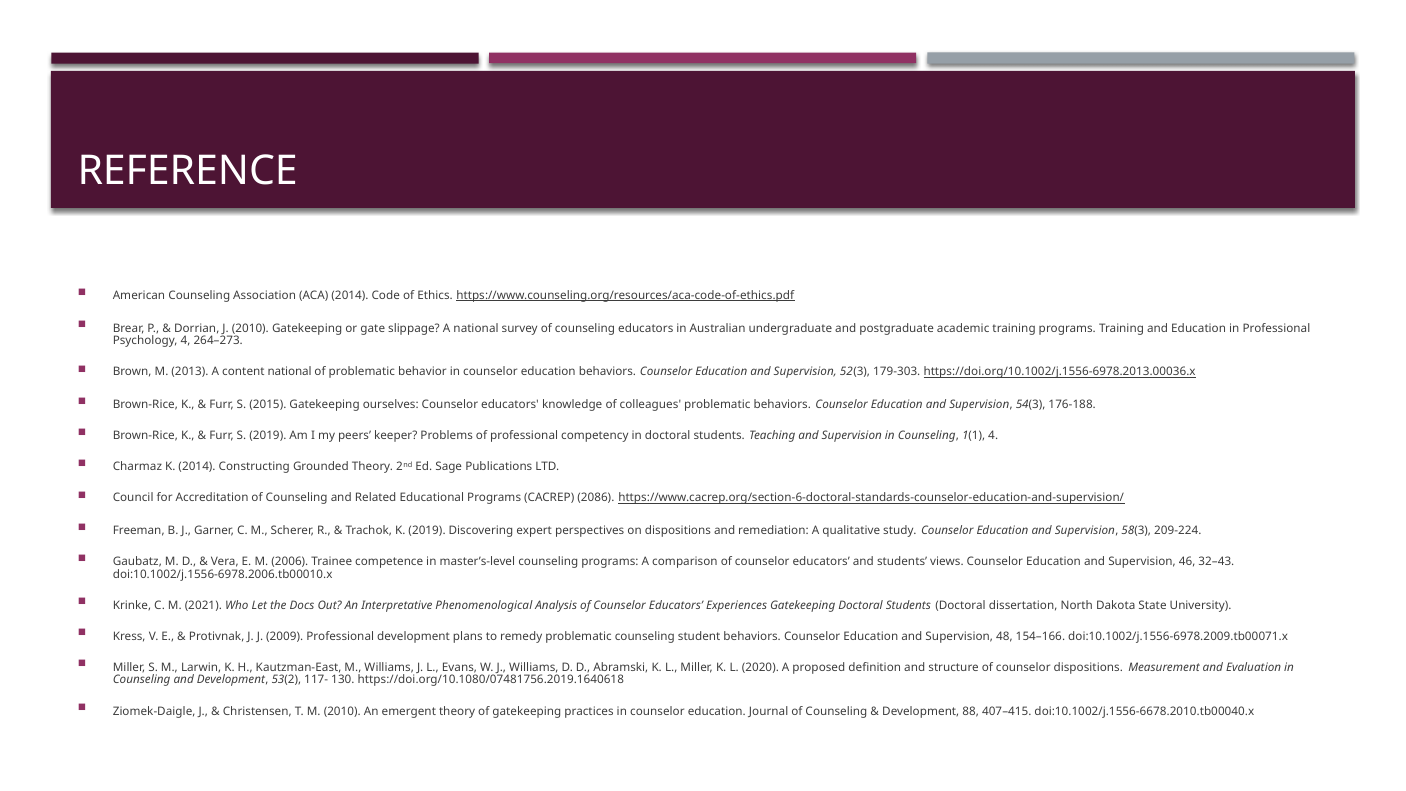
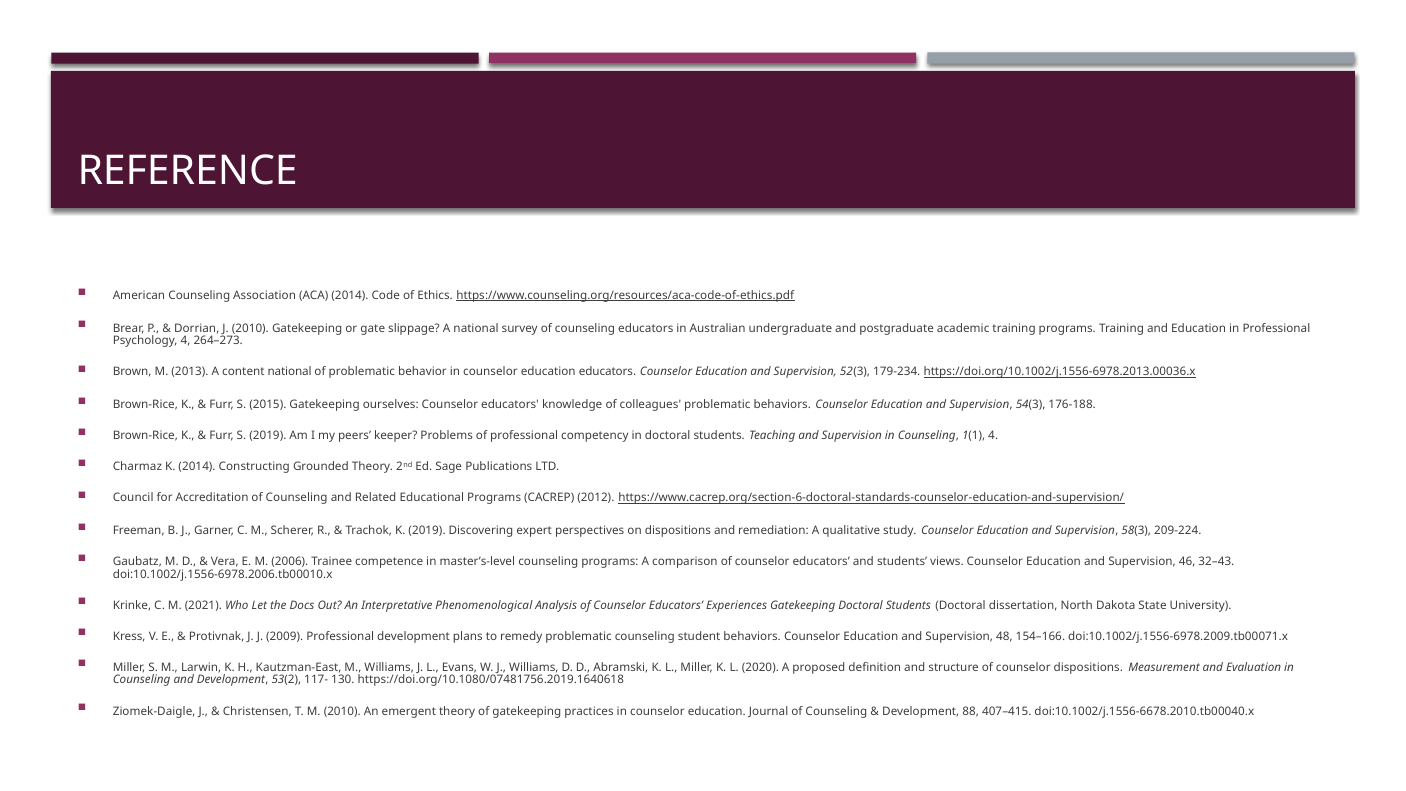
education behaviors: behaviors -> educators
179-303: 179-303 -> 179-234
2086: 2086 -> 2012
